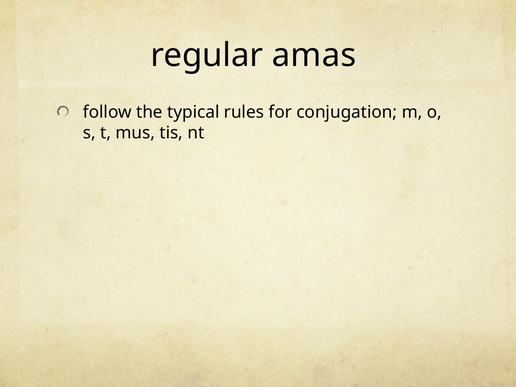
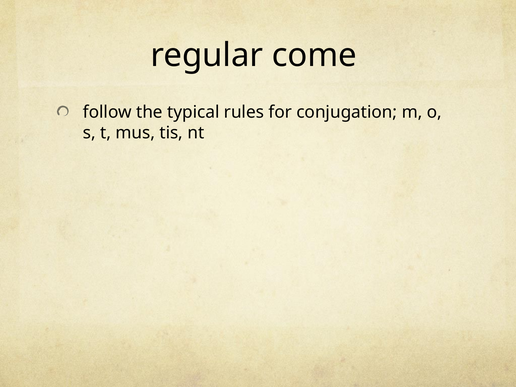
amas: amas -> come
